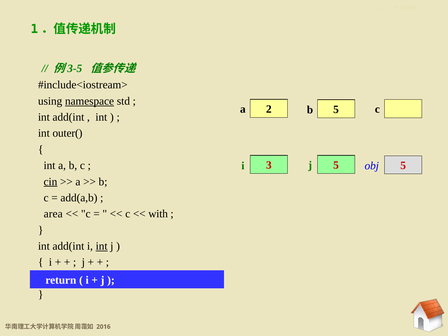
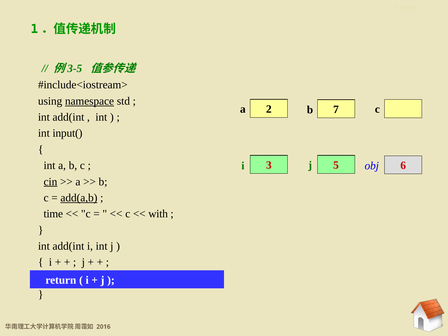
2 5: 5 -> 7
outer(: outer( -> input(
obj 5: 5 -> 6
add(a,b underline: none -> present
area: area -> time
int at (102, 246) underline: present -> none
